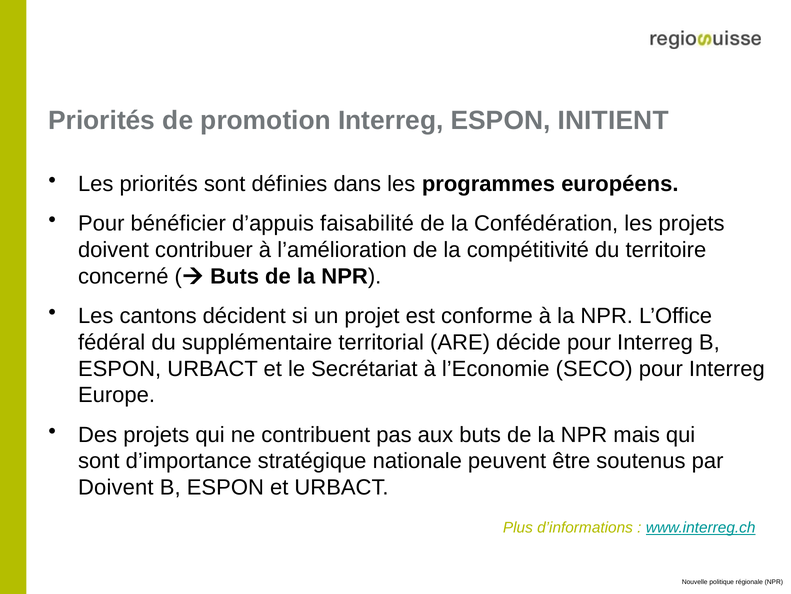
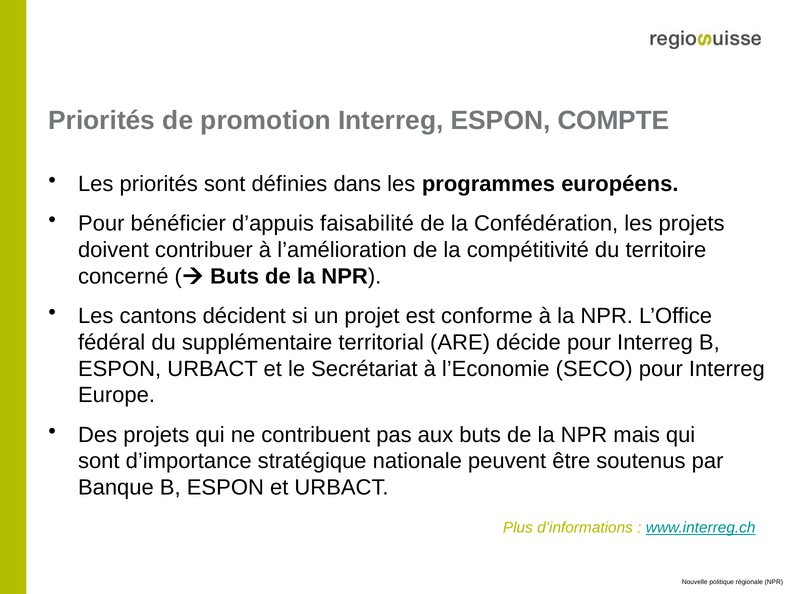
INITIENT: INITIENT -> COMPTE
Doivent at (116, 487): Doivent -> Banque
